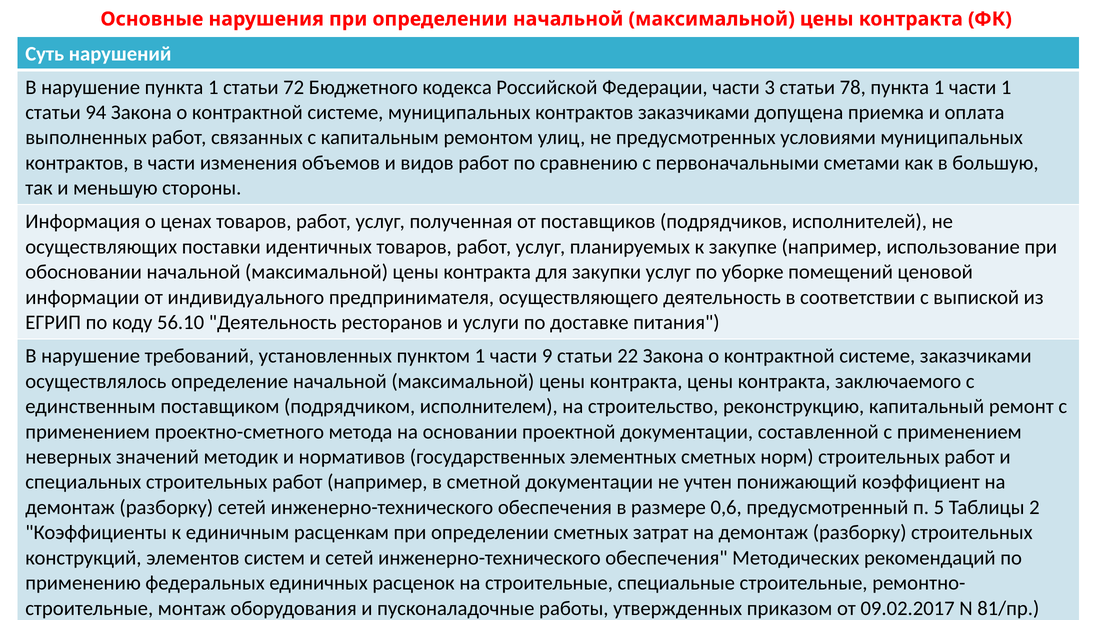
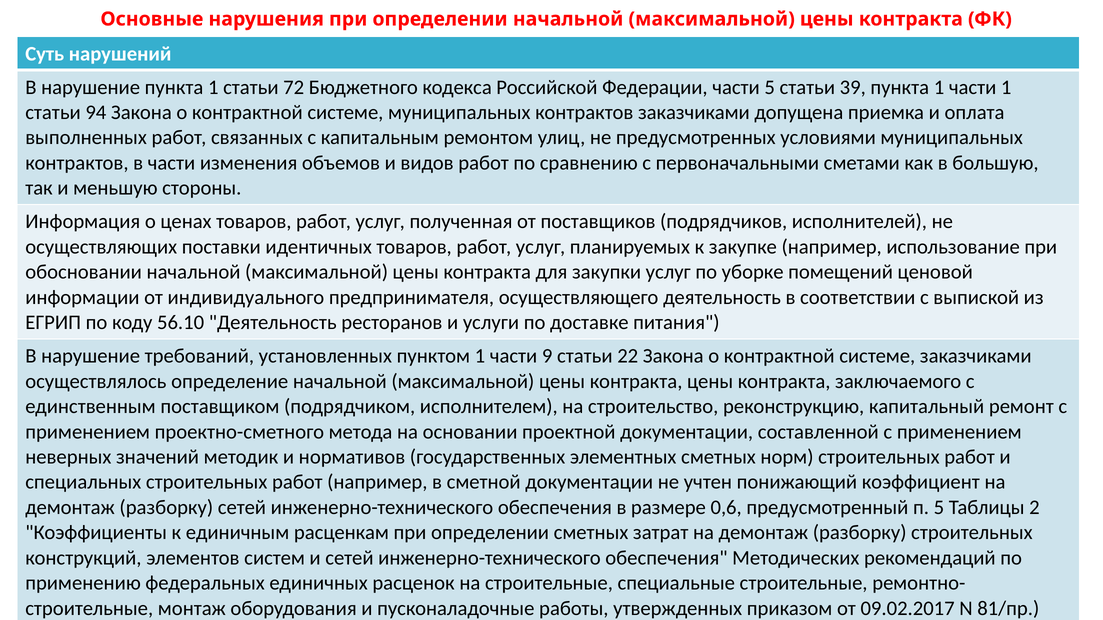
части 3: 3 -> 5
78: 78 -> 39
